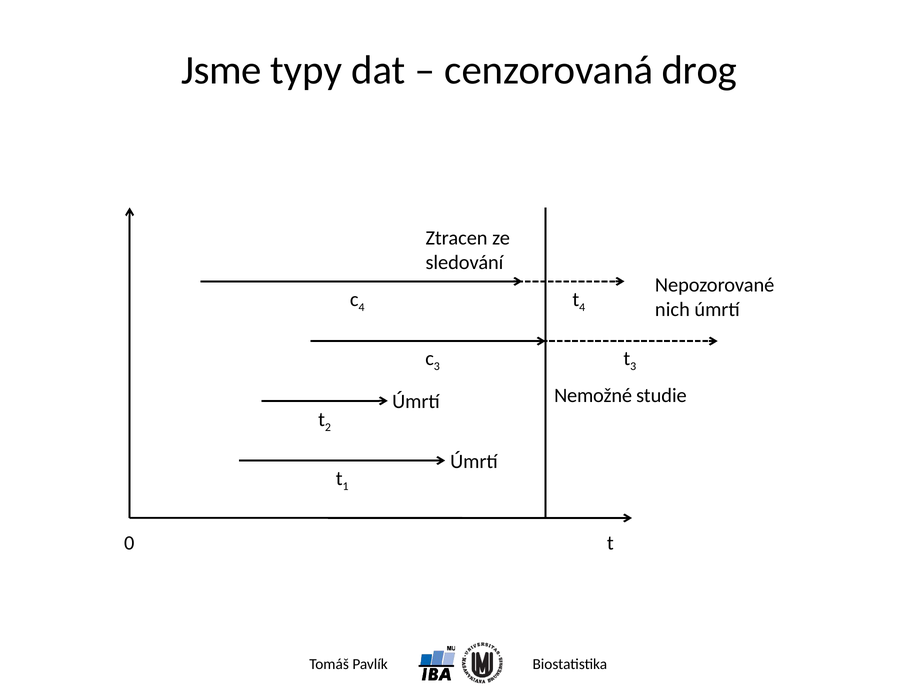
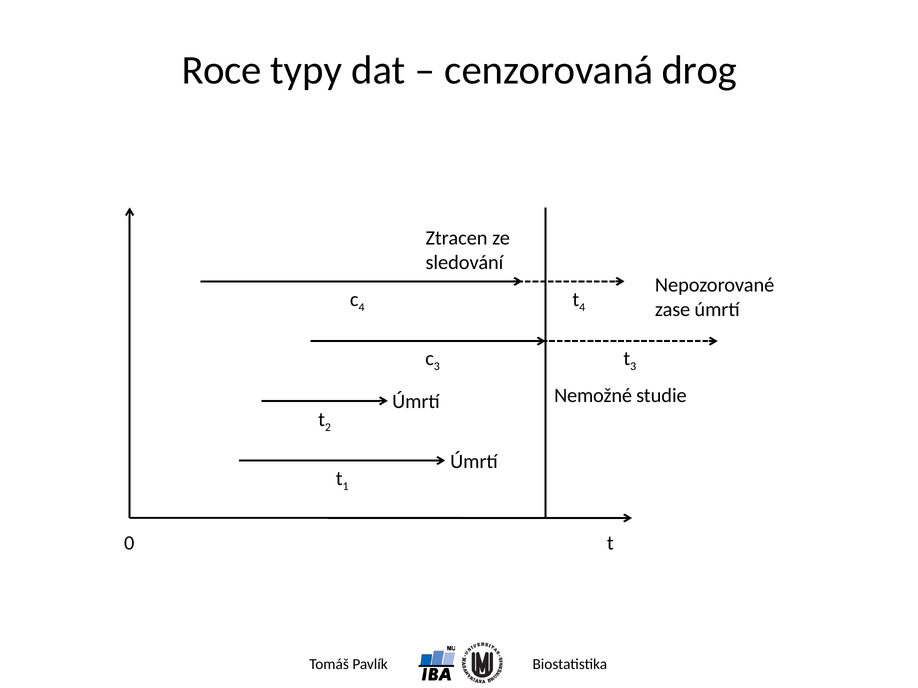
Jsme: Jsme -> Roce
nich: nich -> zase
